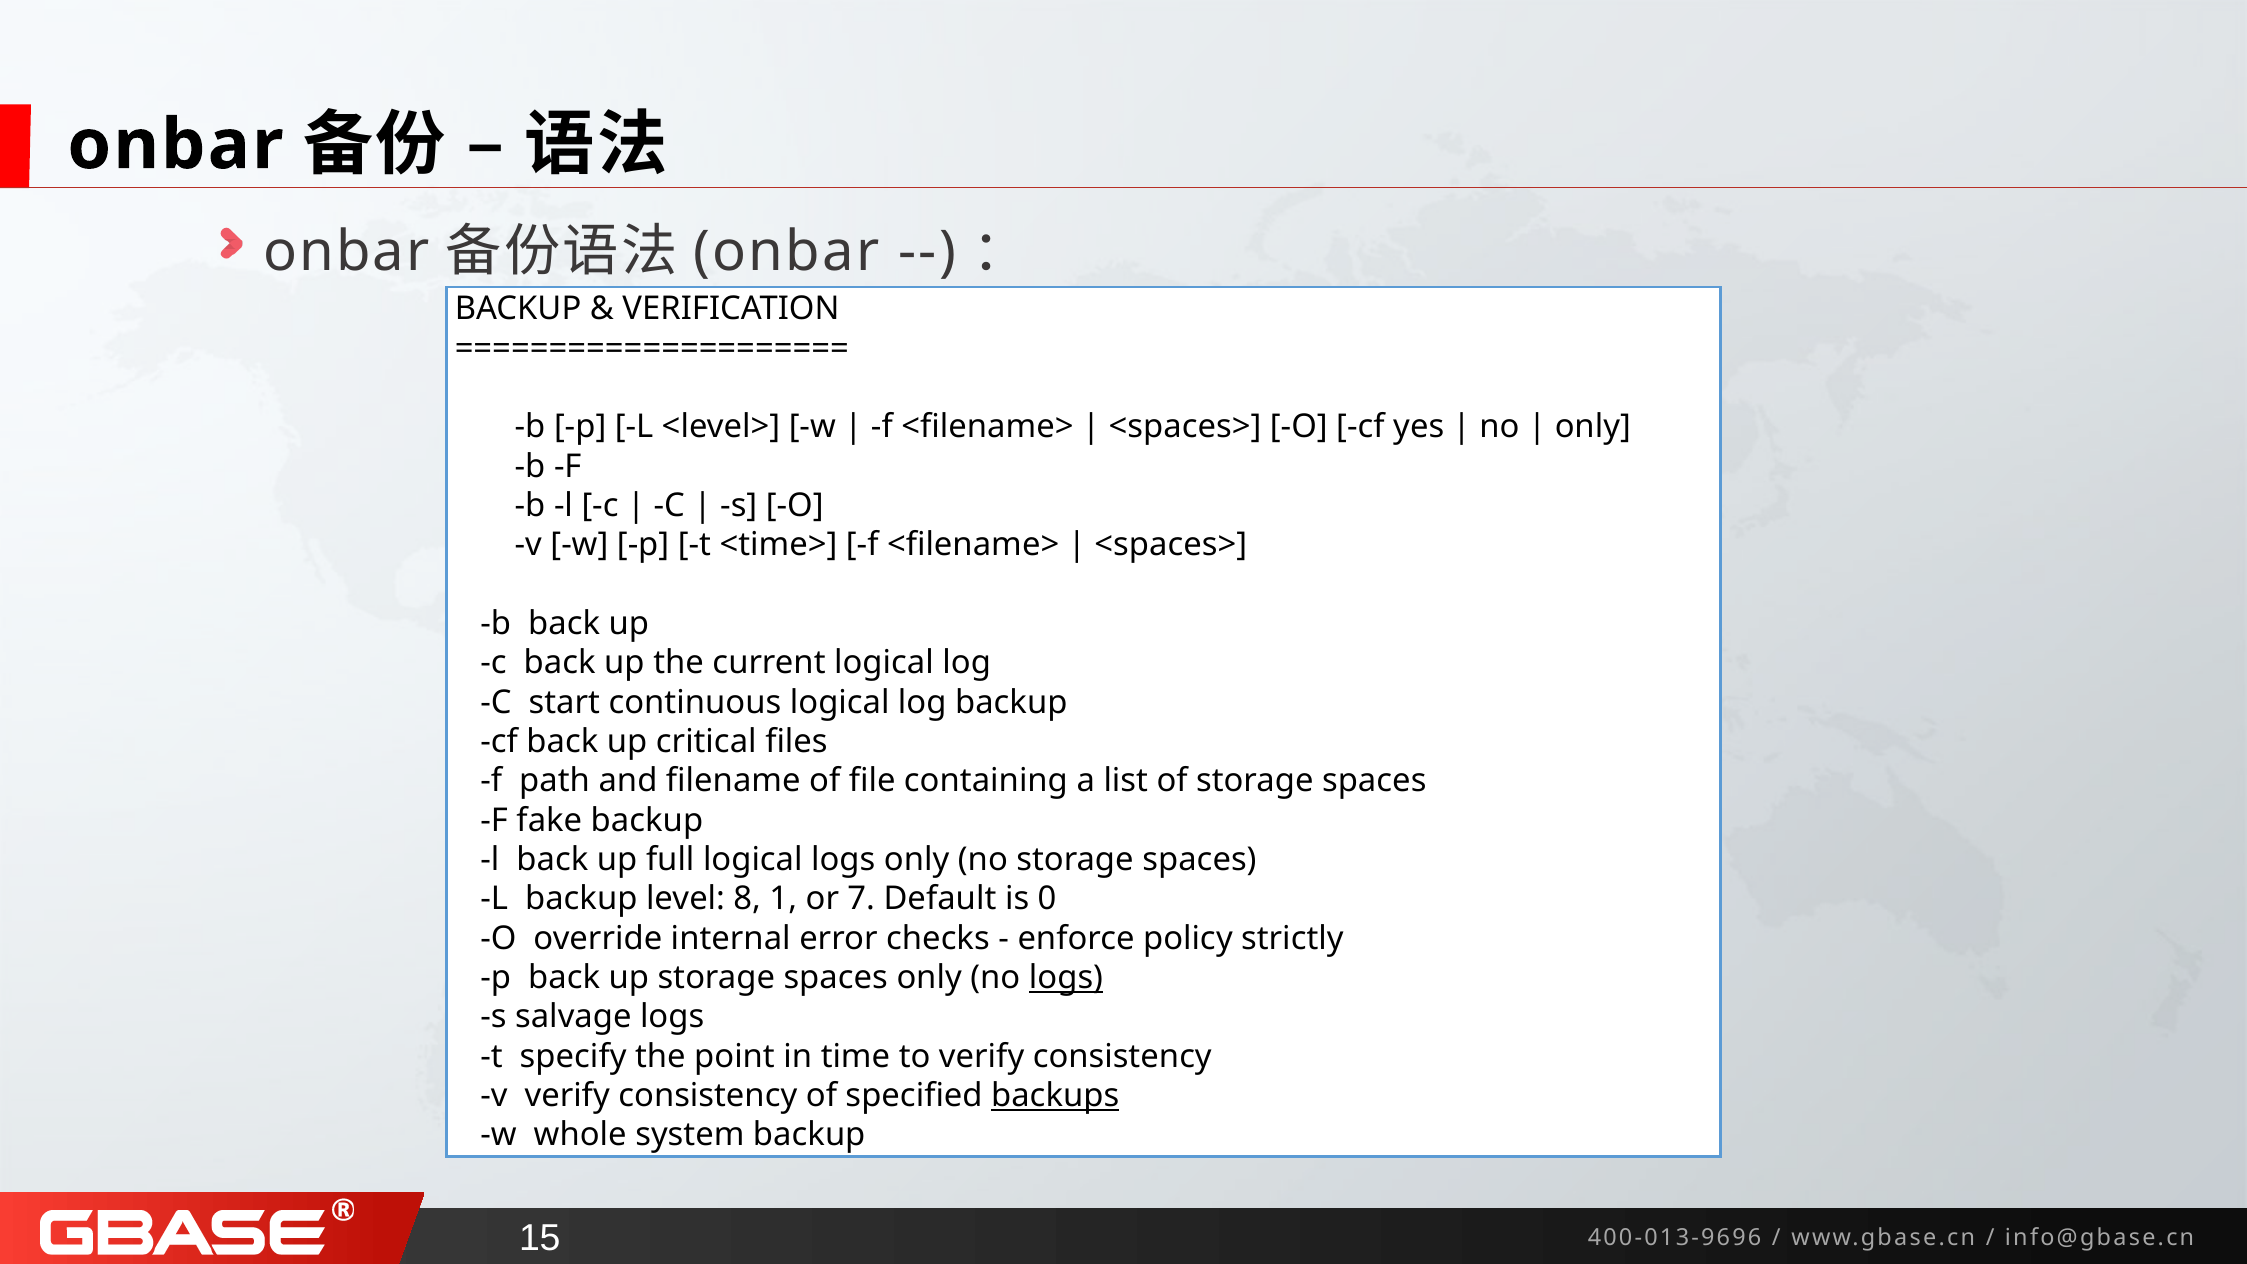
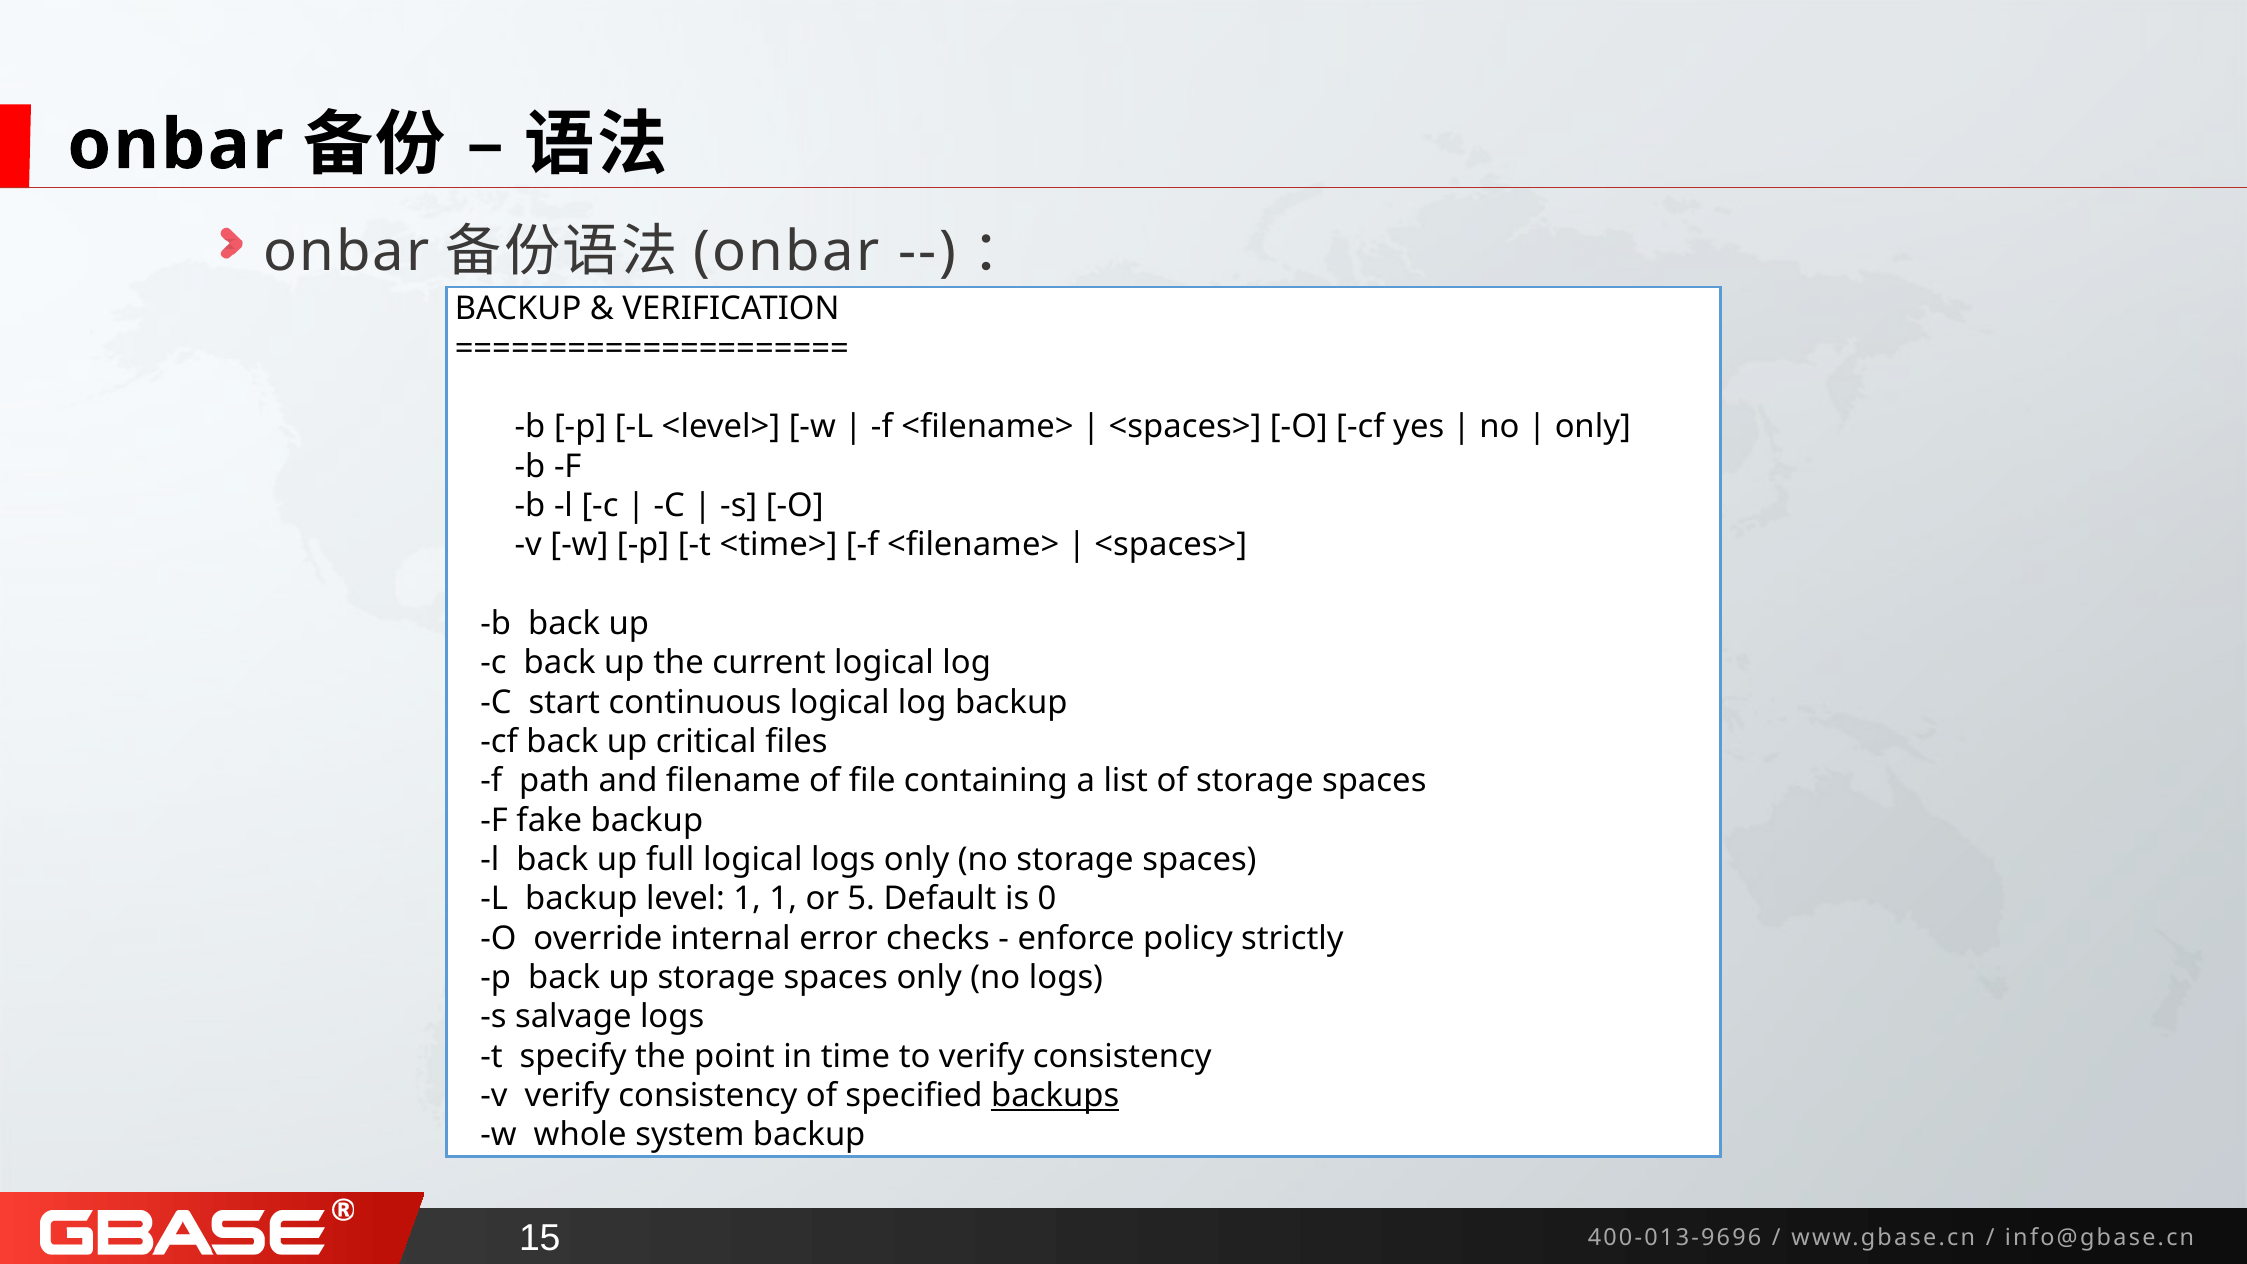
level 8: 8 -> 1
7: 7 -> 5
logs at (1066, 978) underline: present -> none
